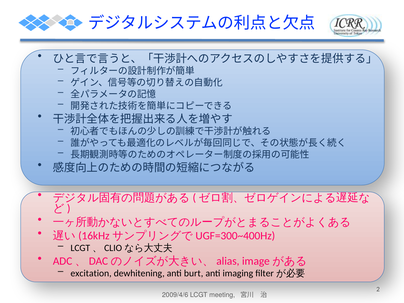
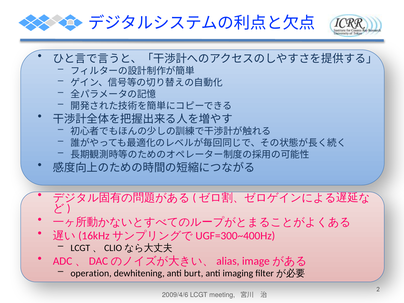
excitation: excitation -> operation
